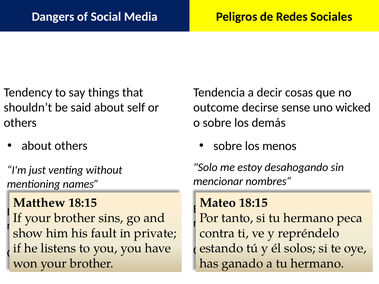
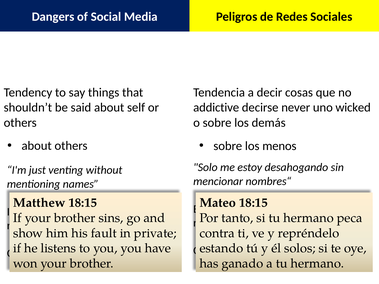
outcome: outcome -> addictive
sense: sense -> never
